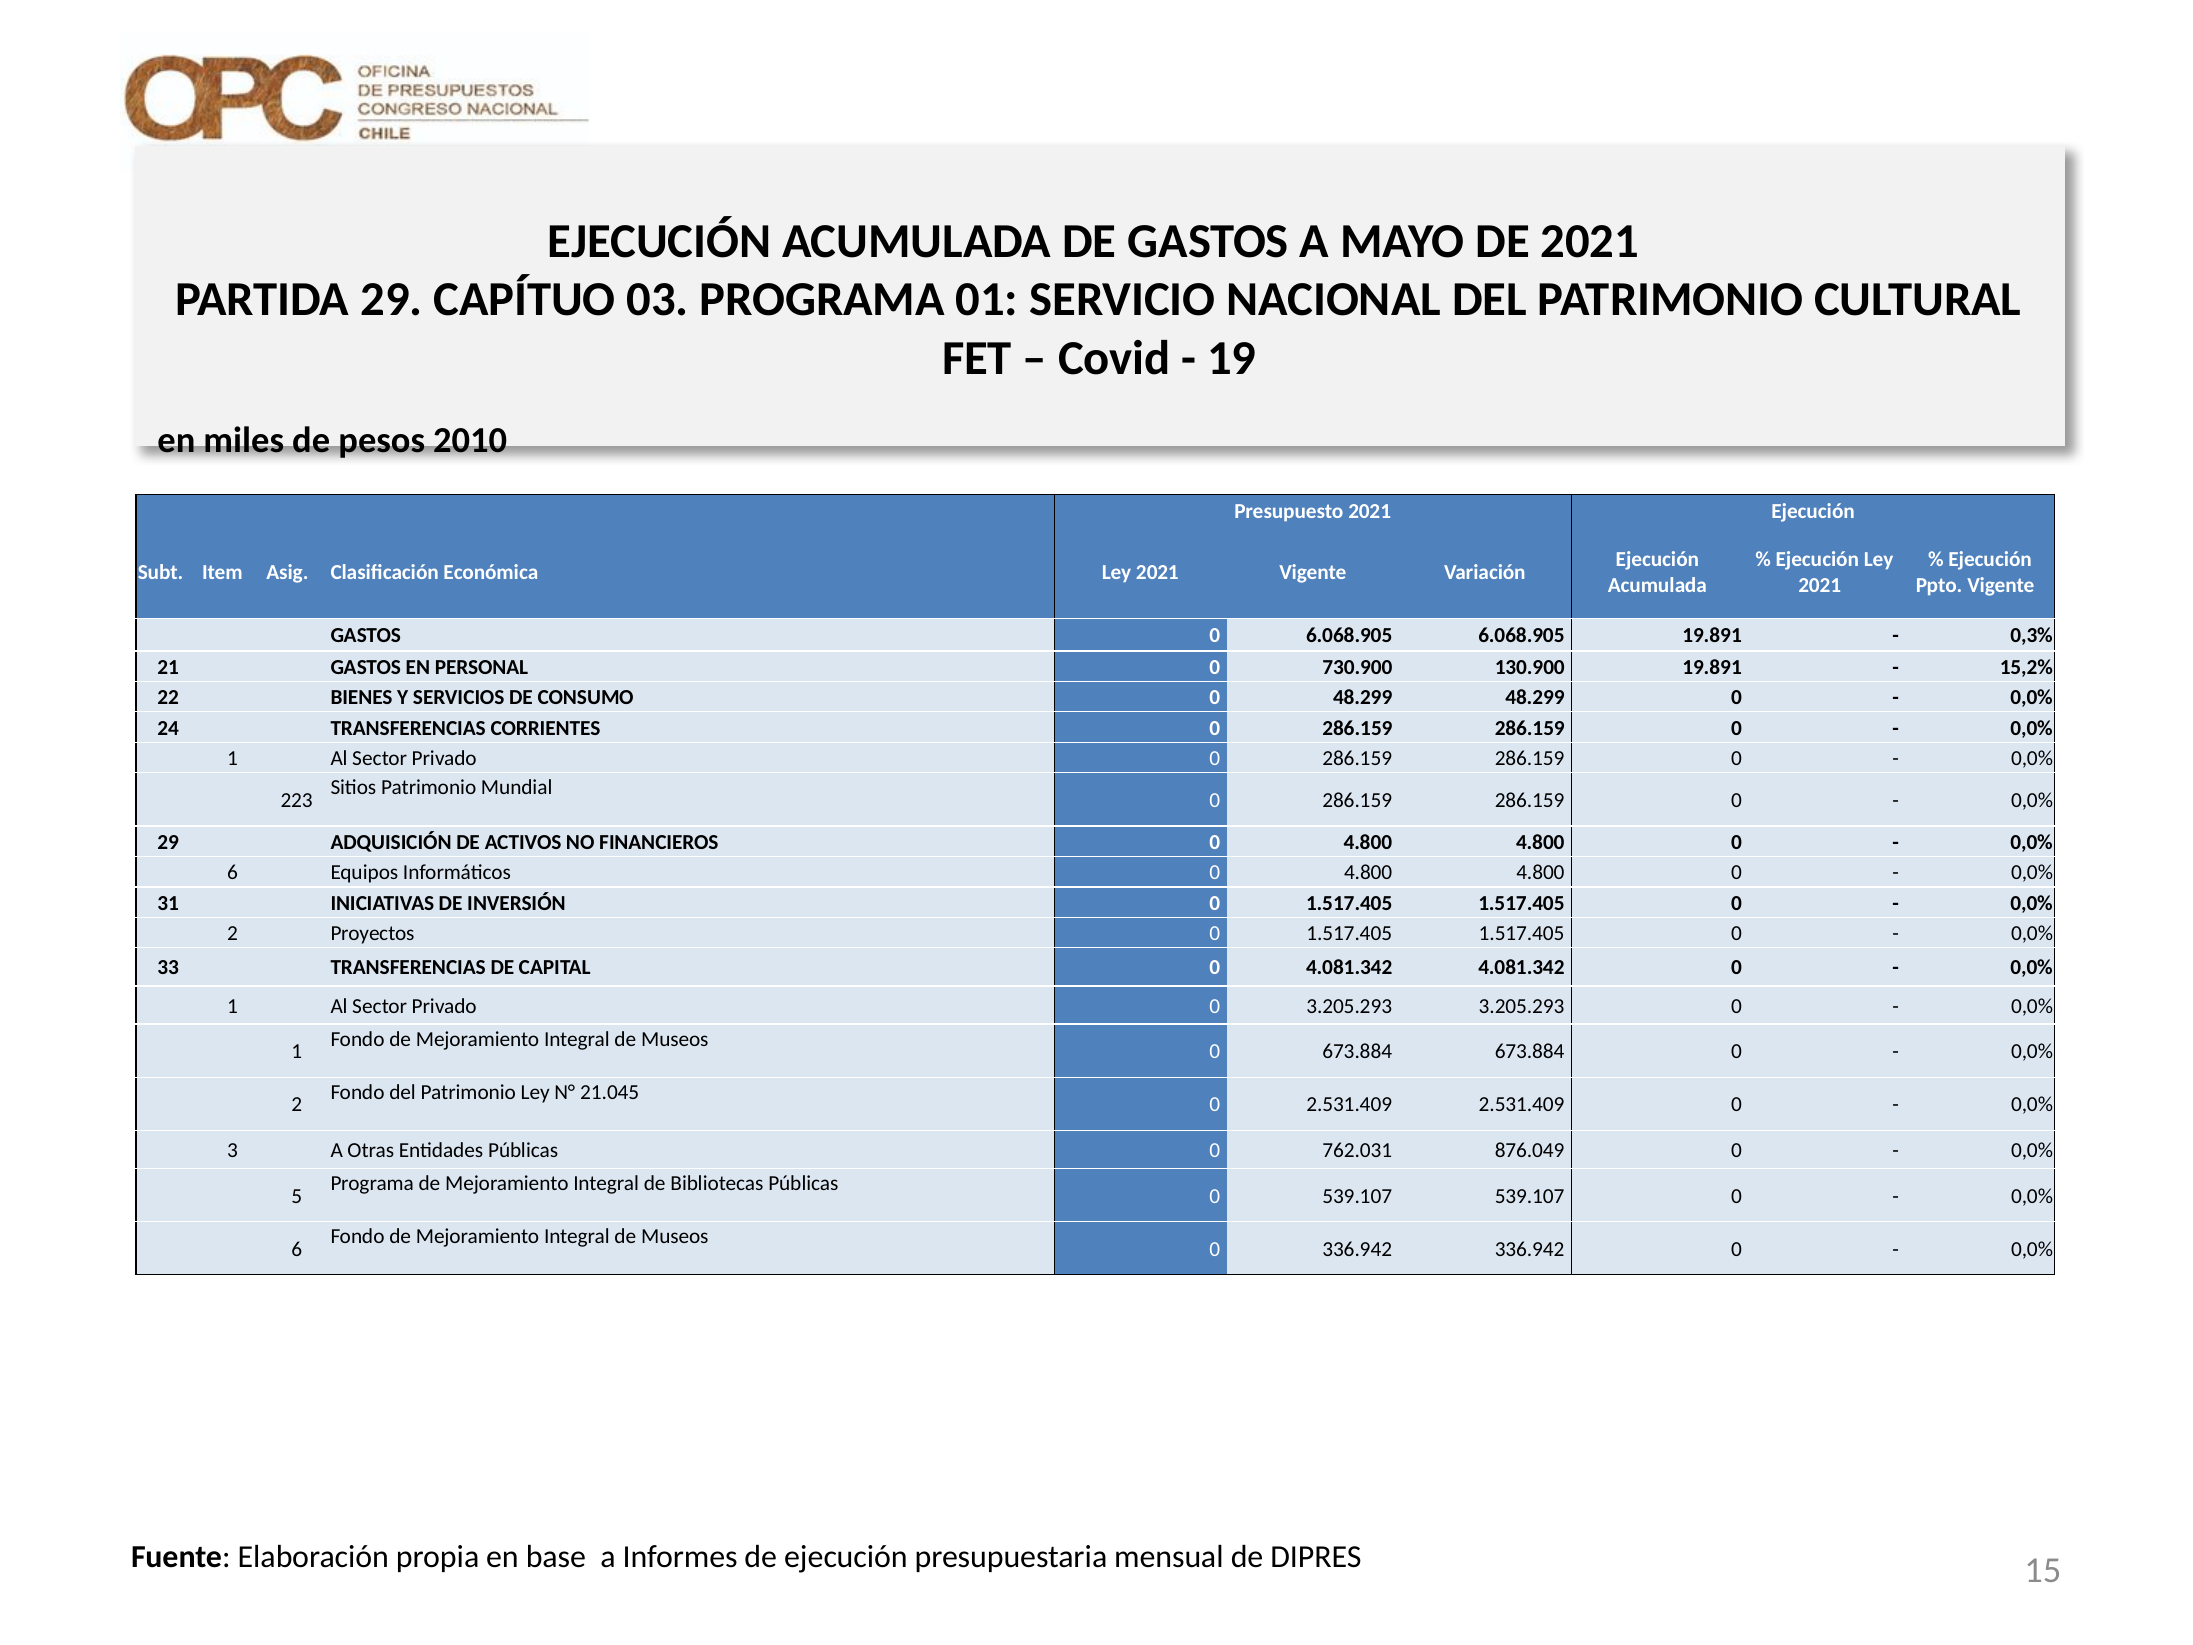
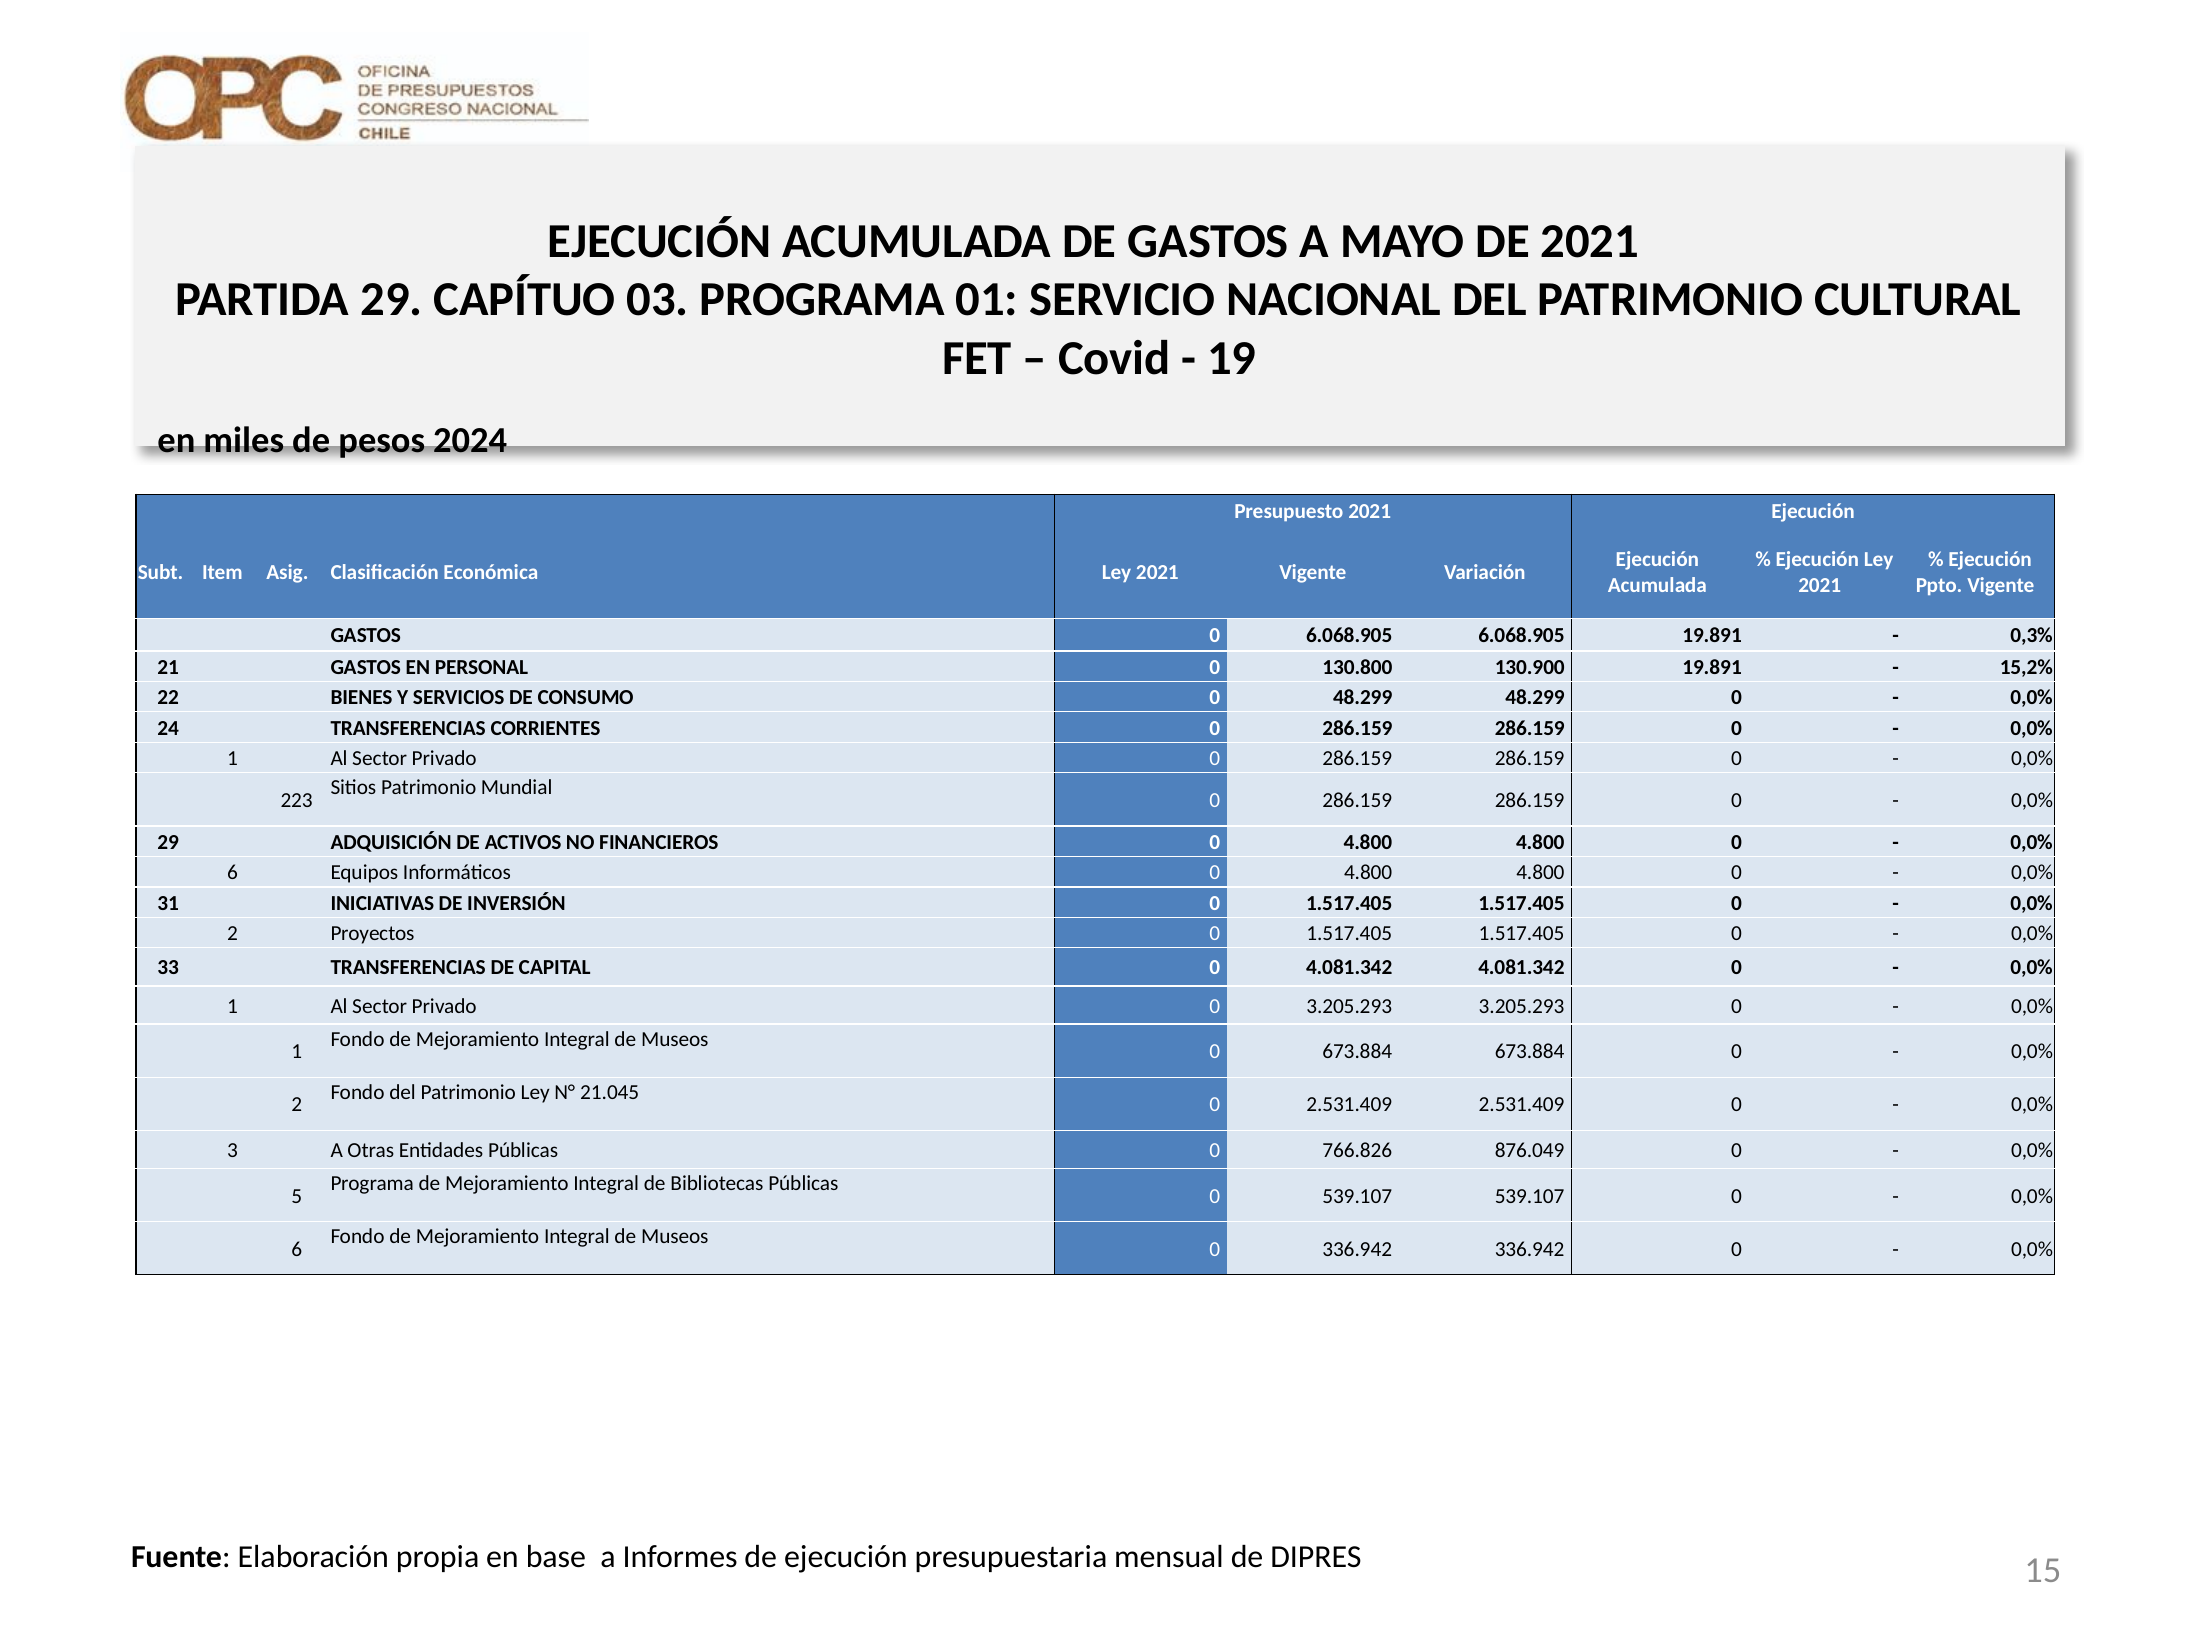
2010: 2010 -> 2024
730.900: 730.900 -> 130.800
762.031: 762.031 -> 766.826
